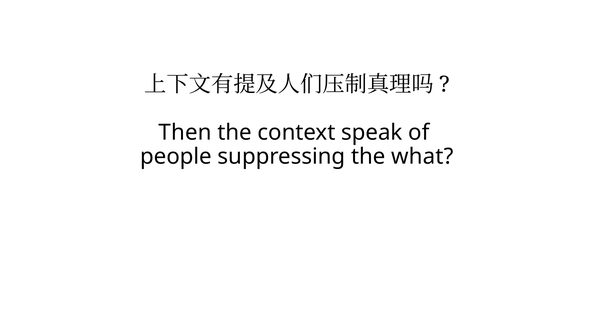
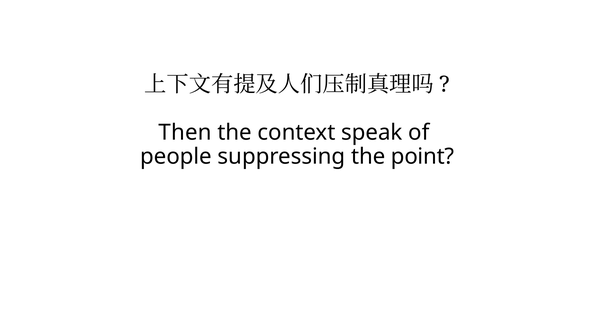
what: what -> point
